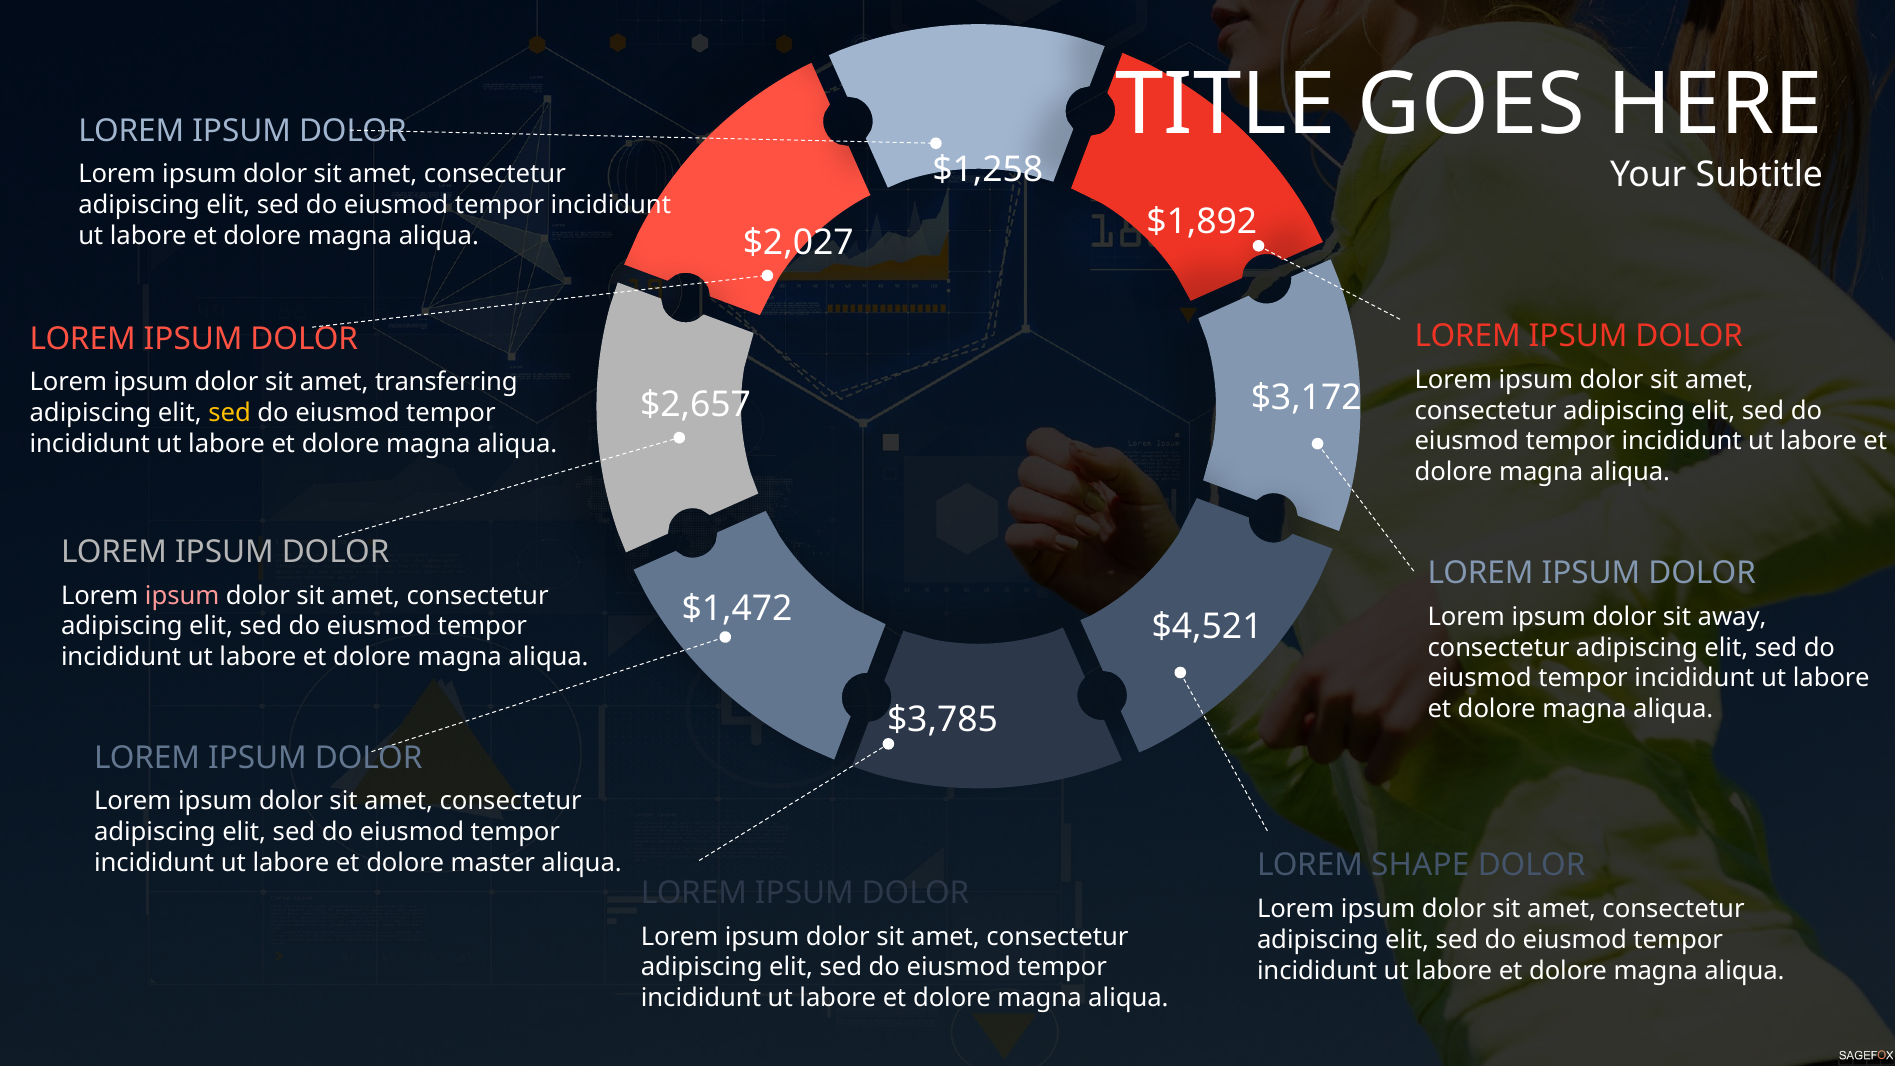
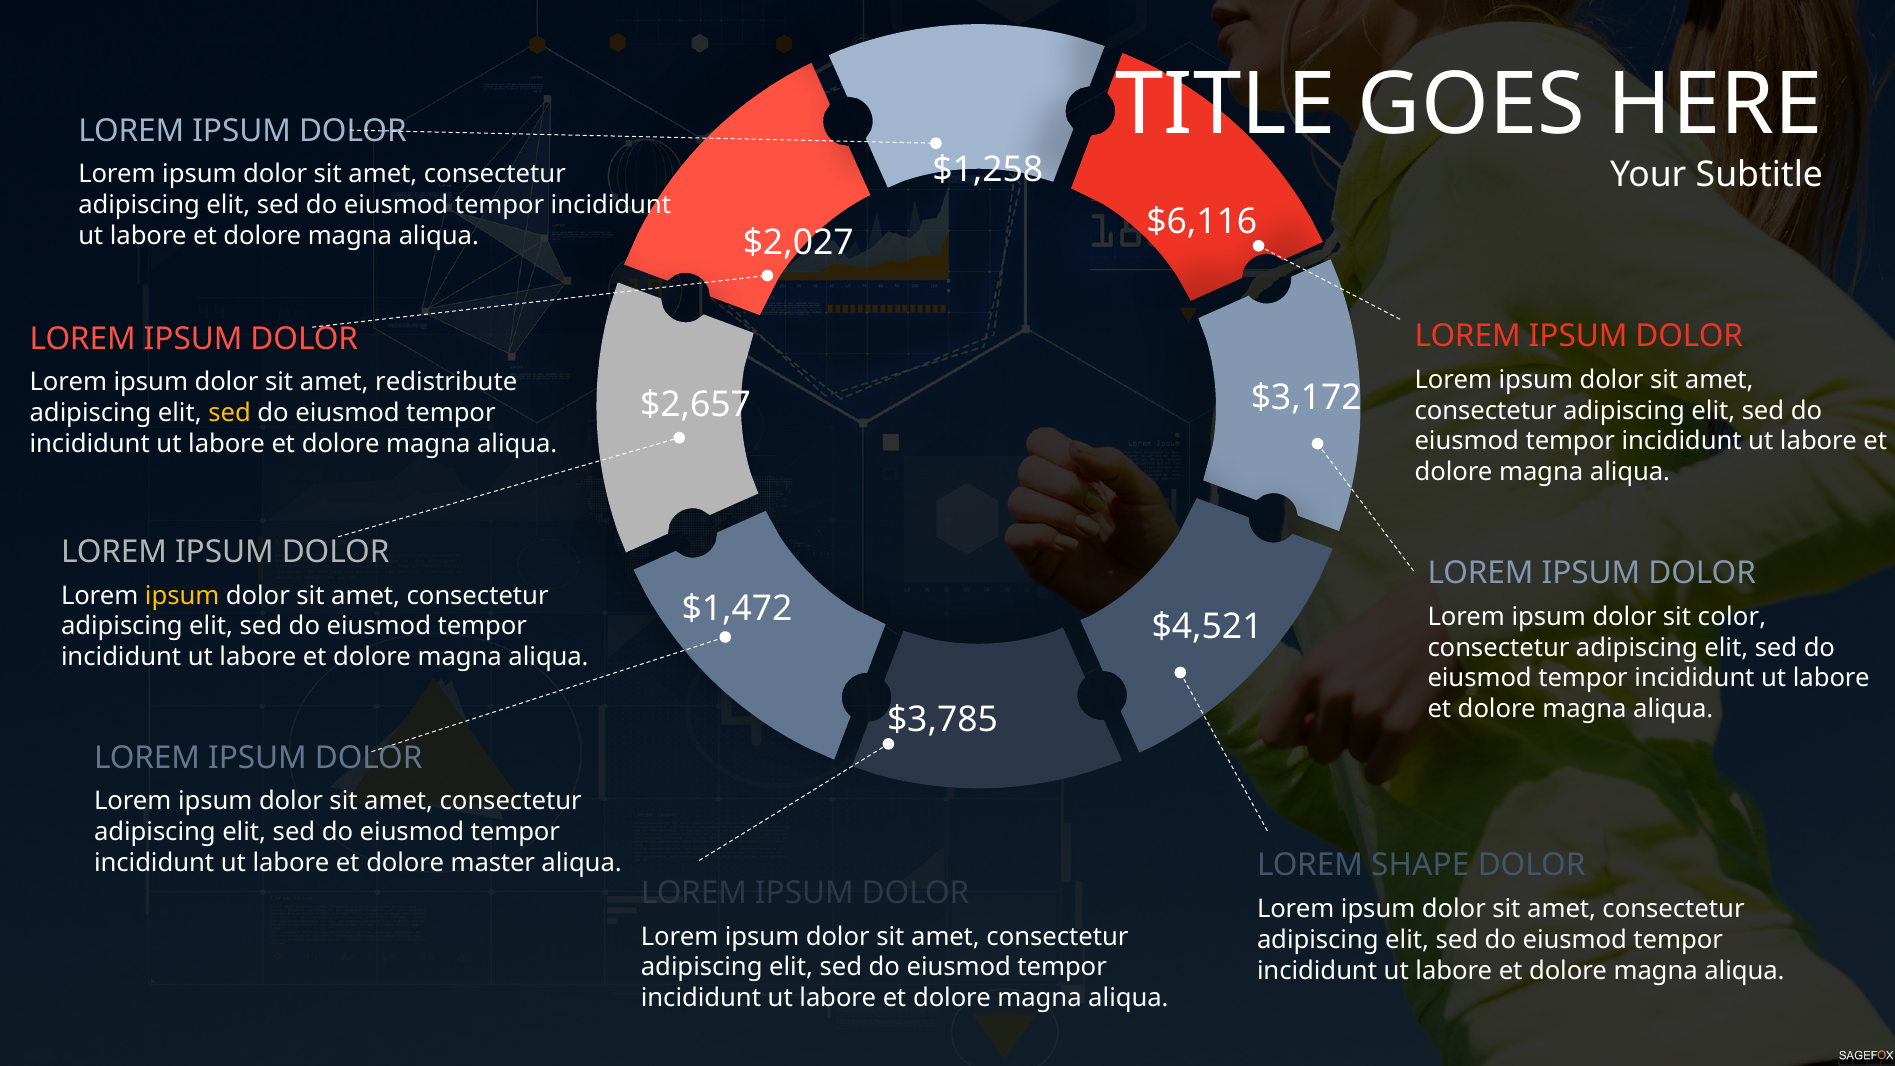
$1,892: $1,892 -> $6,116
transferring: transferring -> redistribute
ipsum at (182, 596) colour: pink -> yellow
away: away -> color
